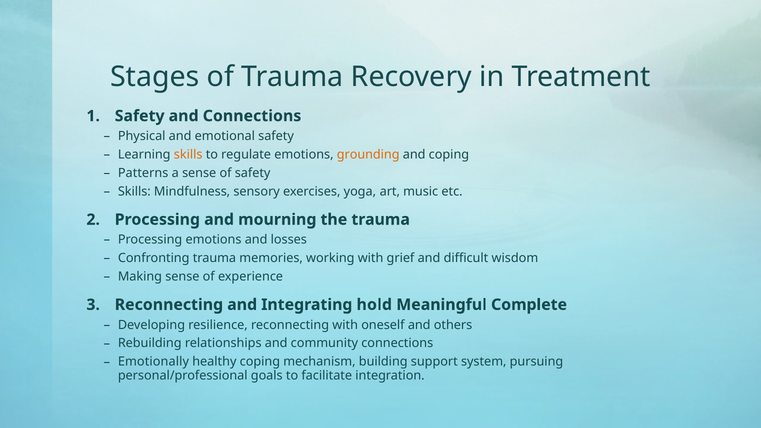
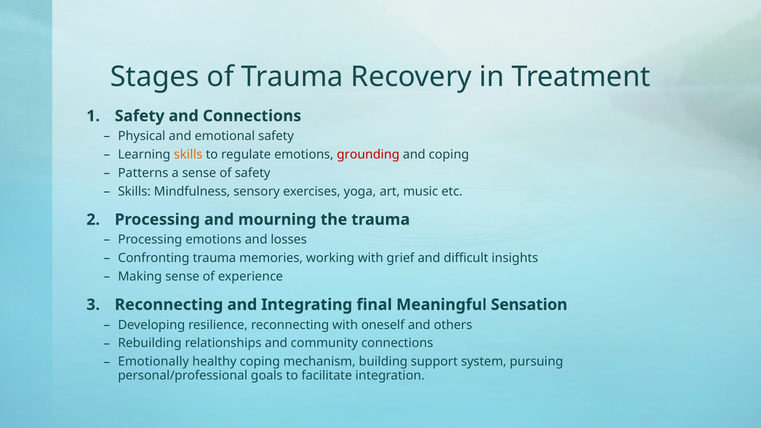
grounding colour: orange -> red
wisdom: wisdom -> insights
hold: hold -> final
Complete: Complete -> Sensation
